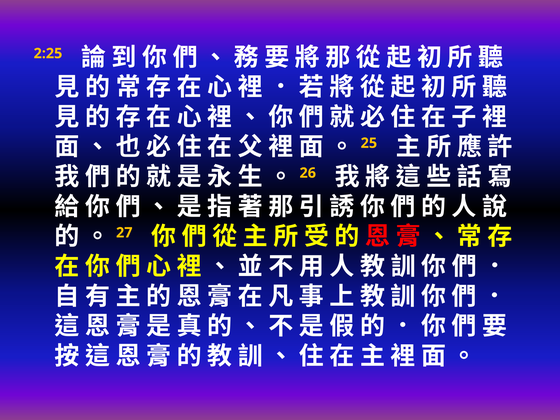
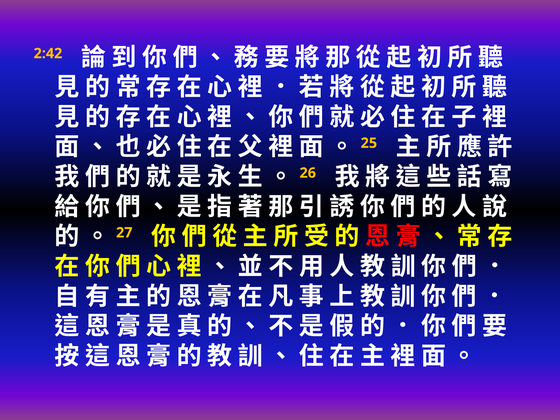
2:25: 2:25 -> 2:42
